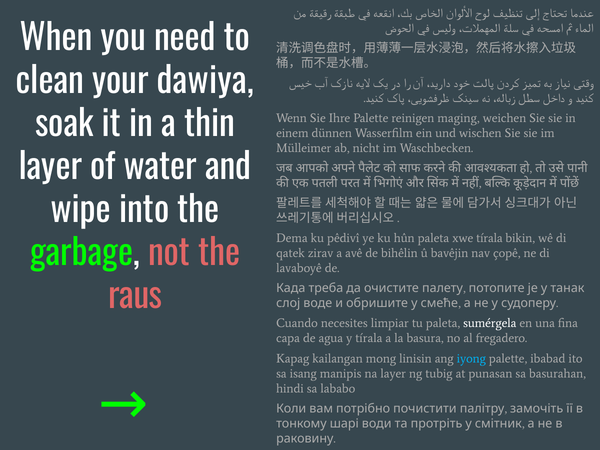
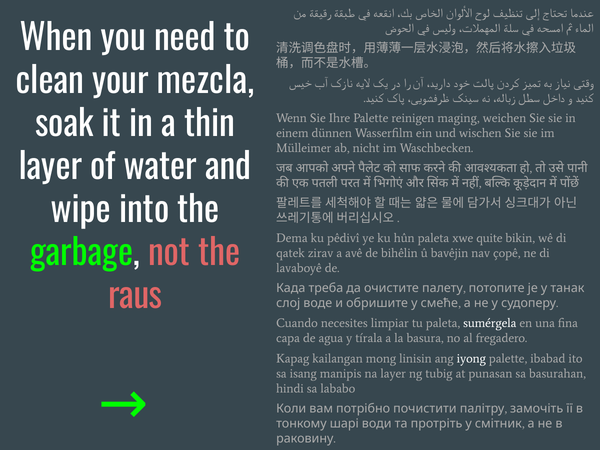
dawiya: dawiya -> mezcla
xwe tírala: tírala -> quite
iyong colour: light blue -> white
